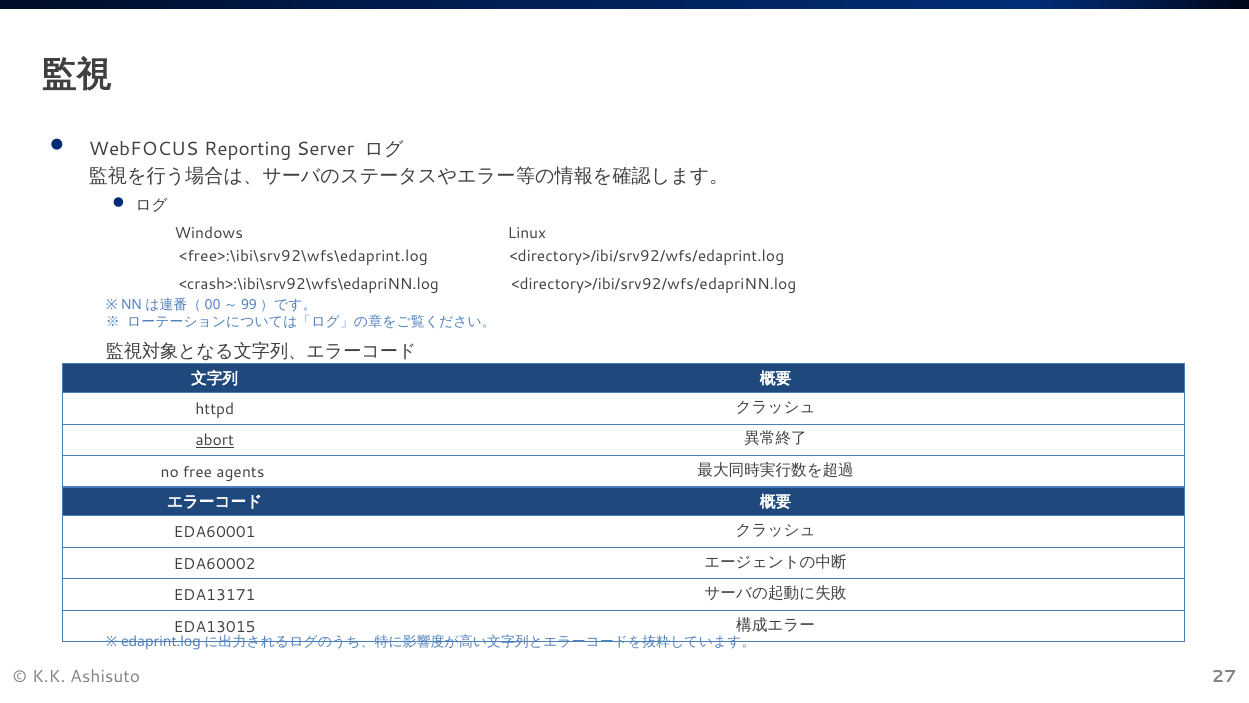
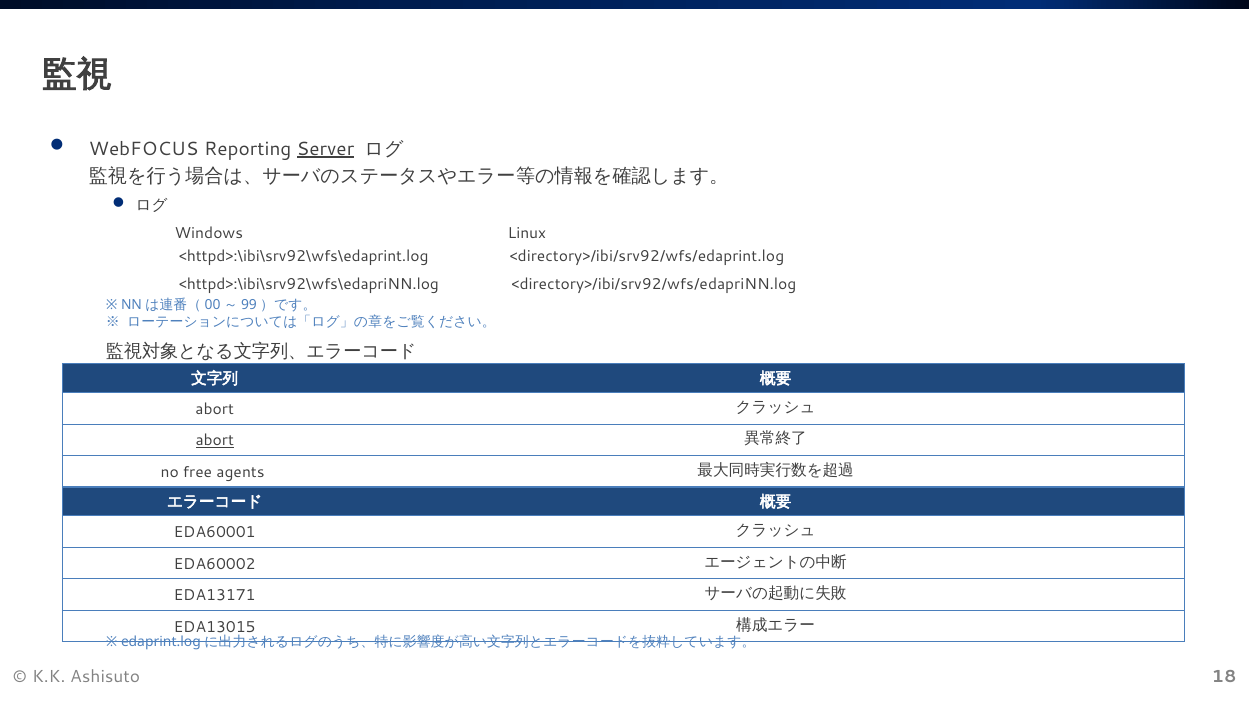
Server underline: none -> present
<free>:\ibi\srv92\wfs\edaprint.log: <free>:\ibi\srv92\wfs\edaprint.log -> <httpd>:\ibi\srv92\wfs\edaprint.log
<crash>:\ibi\srv92\wfs\edapriNN.log: <crash>:\ibi\srv92\wfs\edapriNN.log -> <httpd>:\ibi\srv92\wfs\edapriNN.log
httpd at (215, 409): httpd -> abort
27: 27 -> 18
